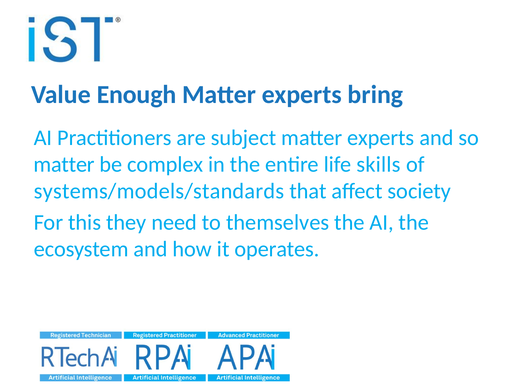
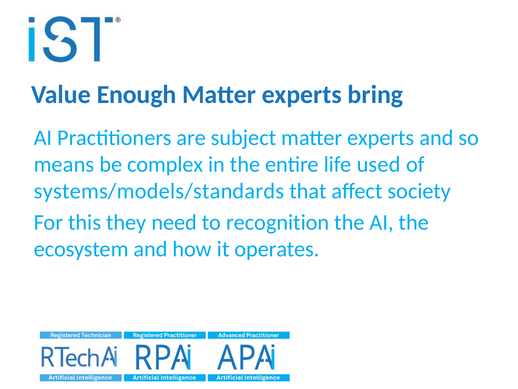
matter at (64, 164): matter -> means
skills: skills -> used
themselves: themselves -> recognition
